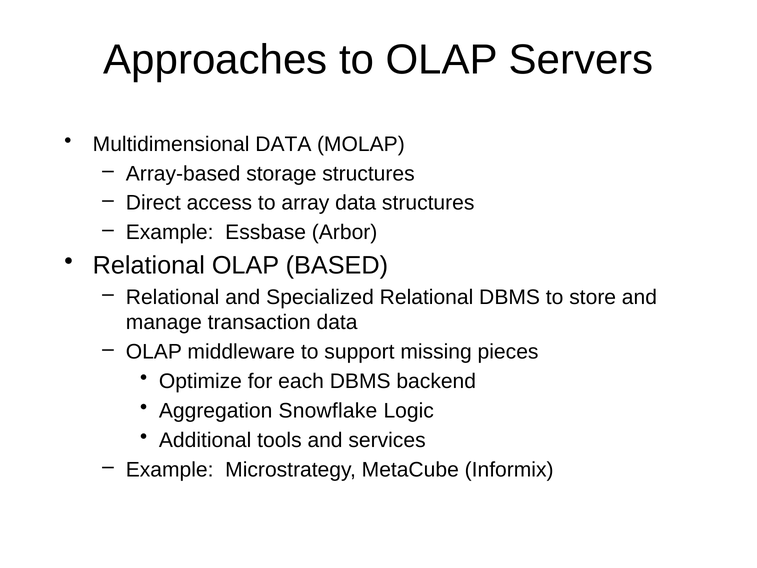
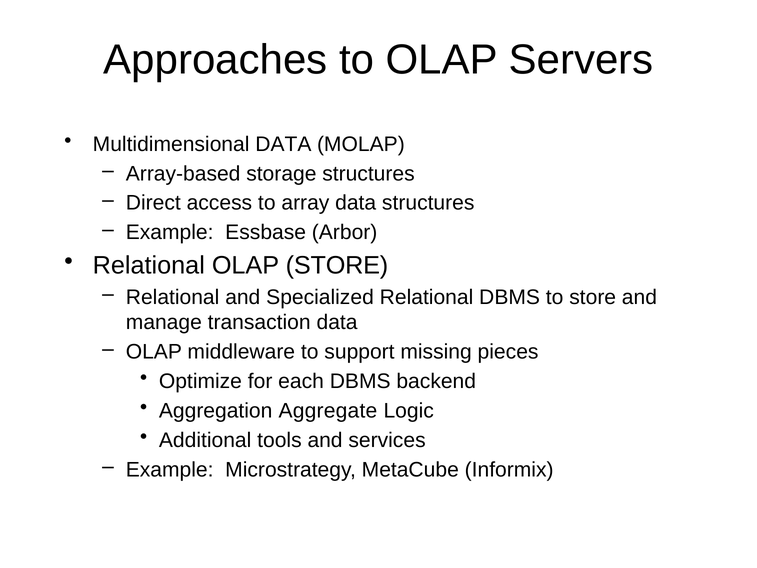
OLAP BASED: BASED -> STORE
Snowflake: Snowflake -> Aggregate
